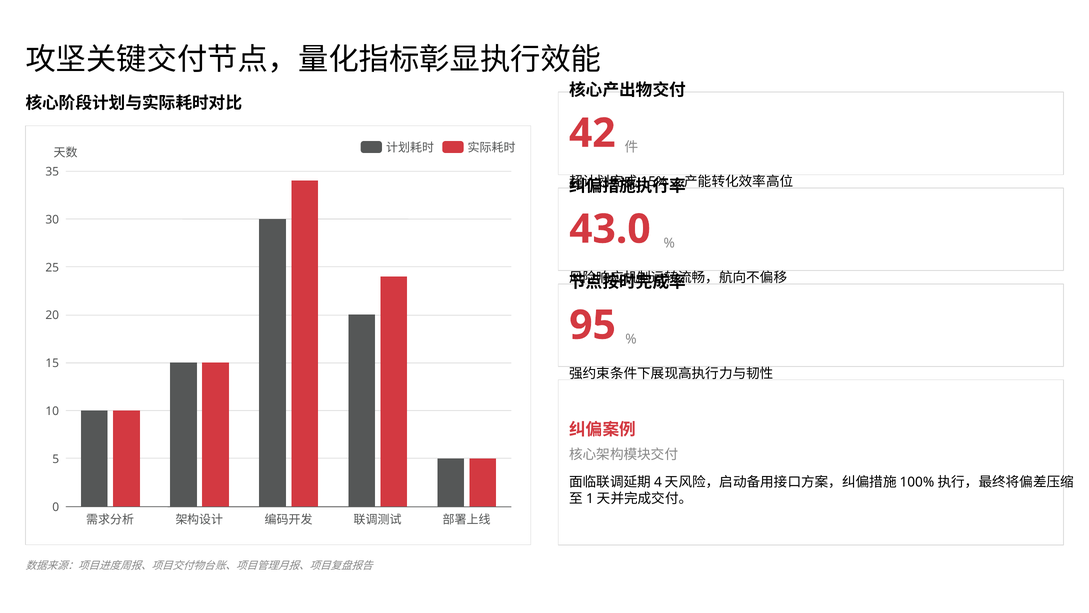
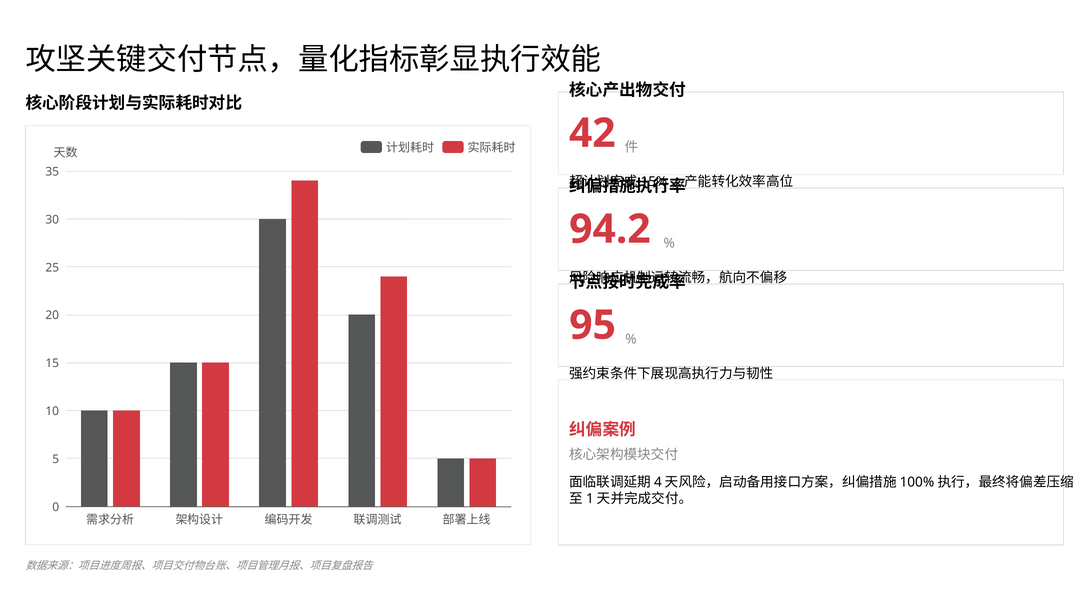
43.0: 43.0 -> 94.2
